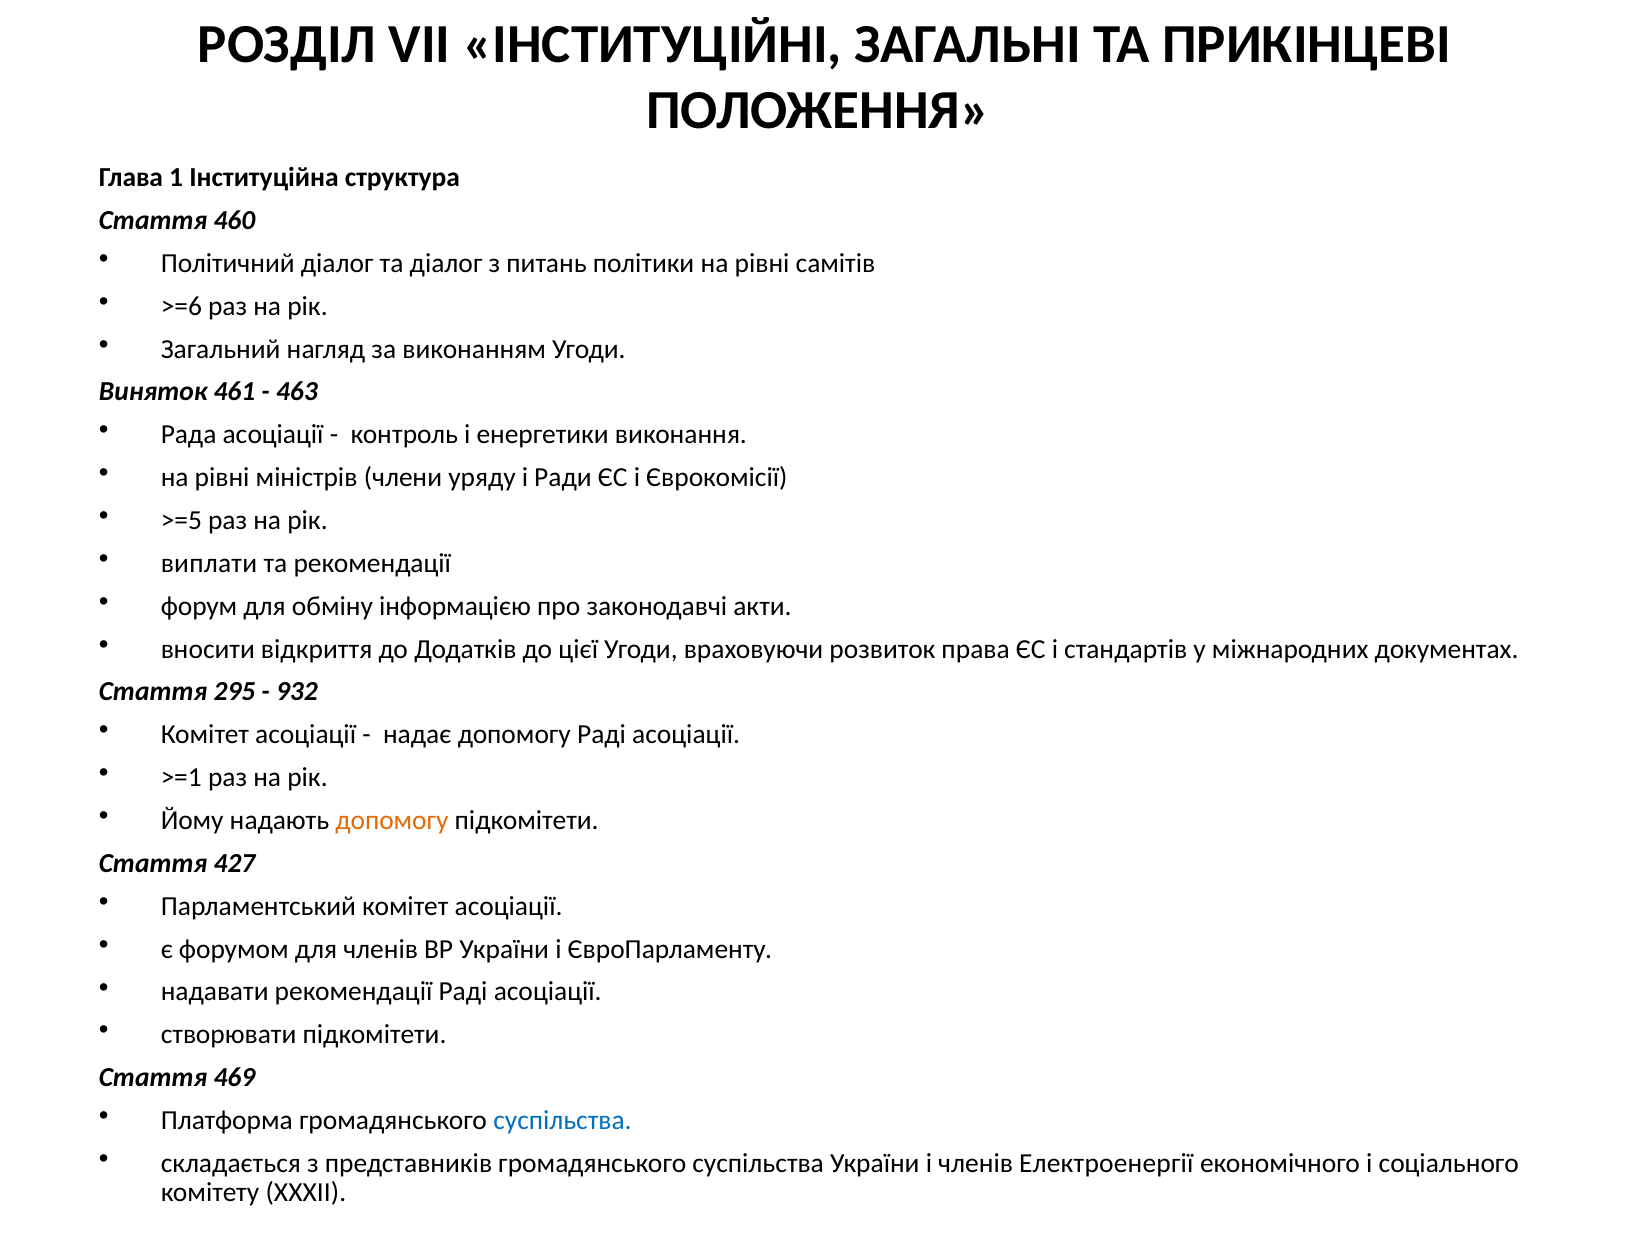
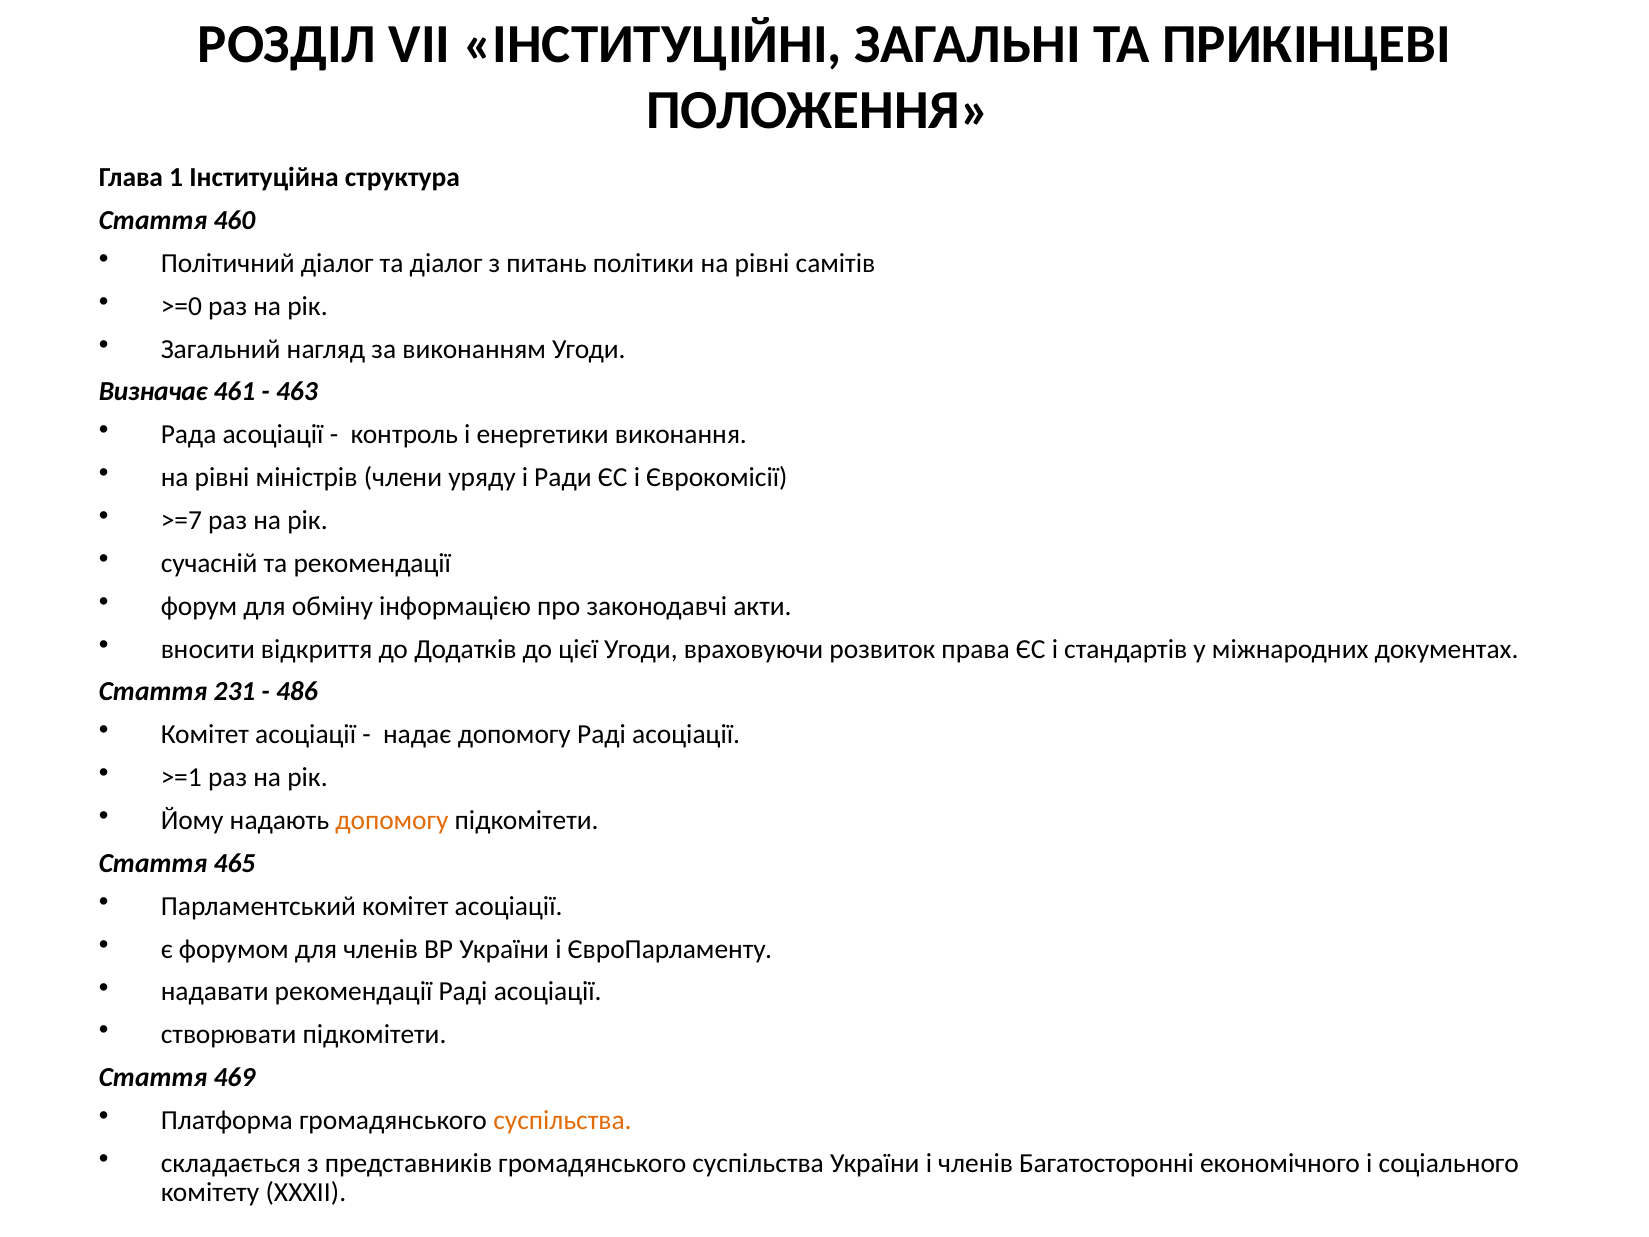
>=6: >=6 -> >=0
Виняток: Виняток -> Визначає
>=5: >=5 -> >=7
виплати: виплати -> сучасній
295: 295 -> 231
932: 932 -> 486
427: 427 -> 465
суспільства at (562, 1120) colour: blue -> orange
Електроенергії: Електроенергії -> Багатосторонні
